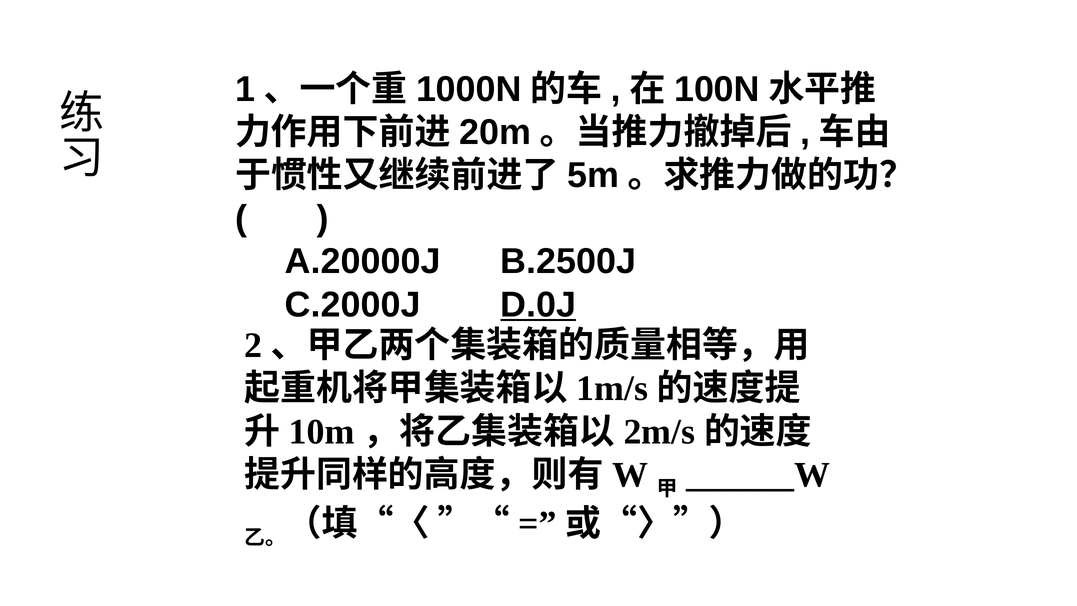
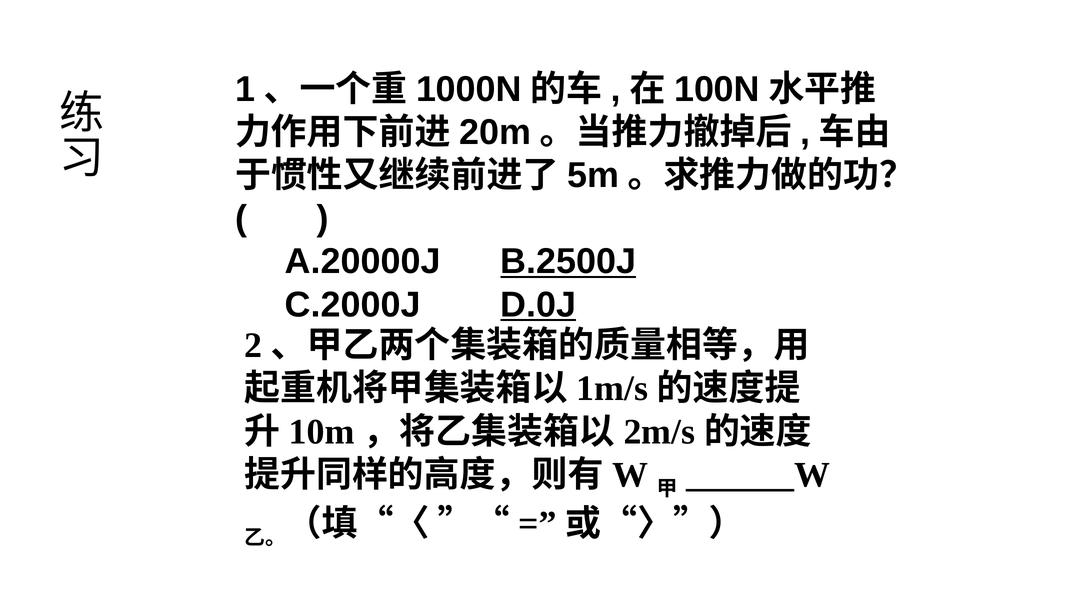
B.2500J underline: none -> present
